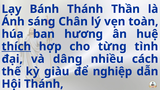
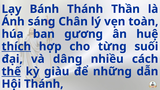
hương: hương -> gương
tình: tình -> suối
thế underline: none -> present
nghiệp: nghiệp -> những
